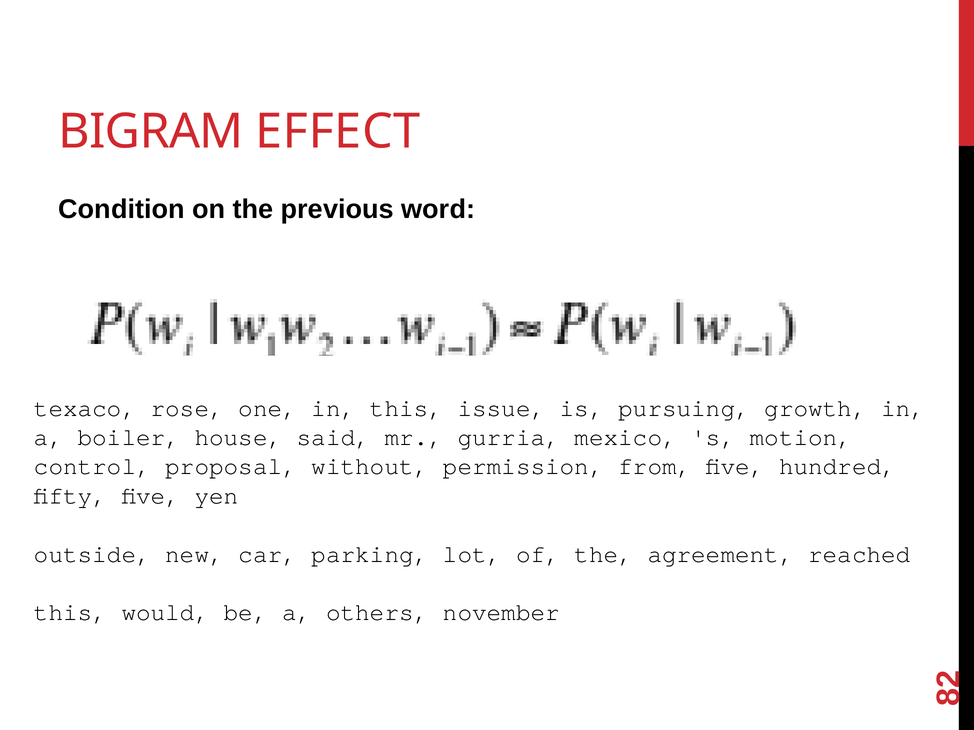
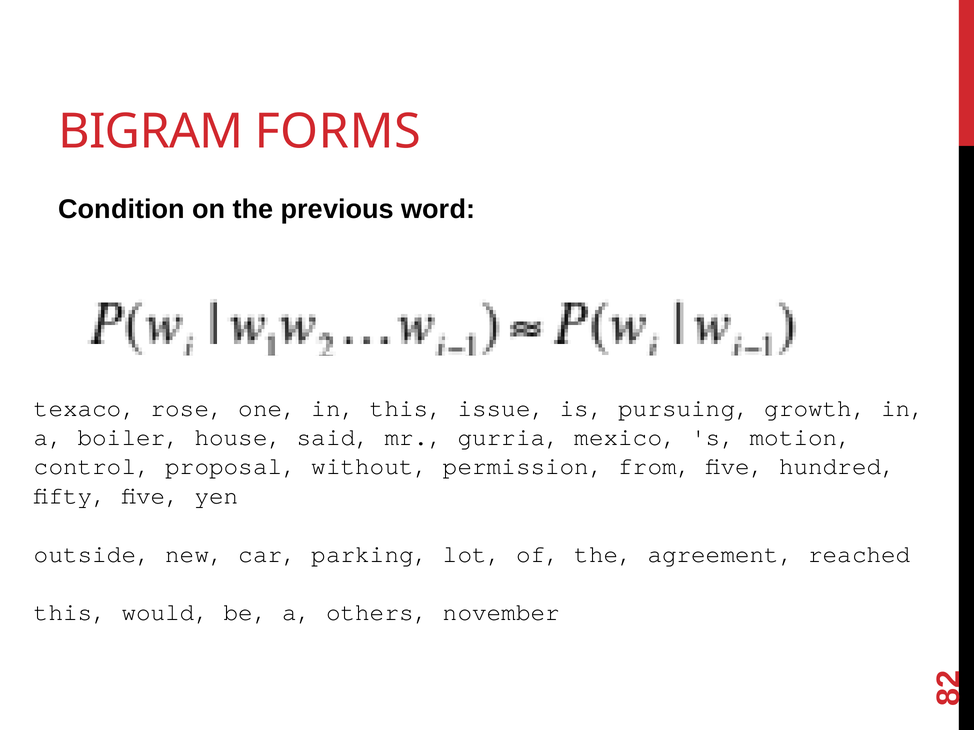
EFFECT: EFFECT -> FORMS
